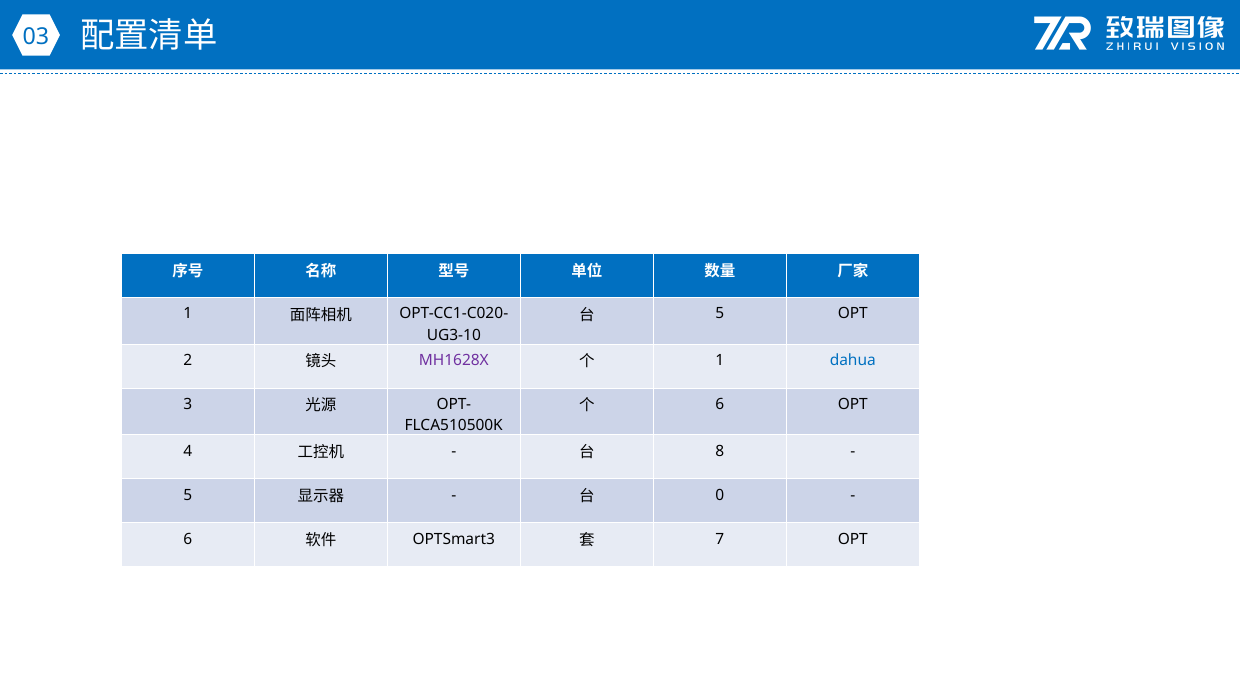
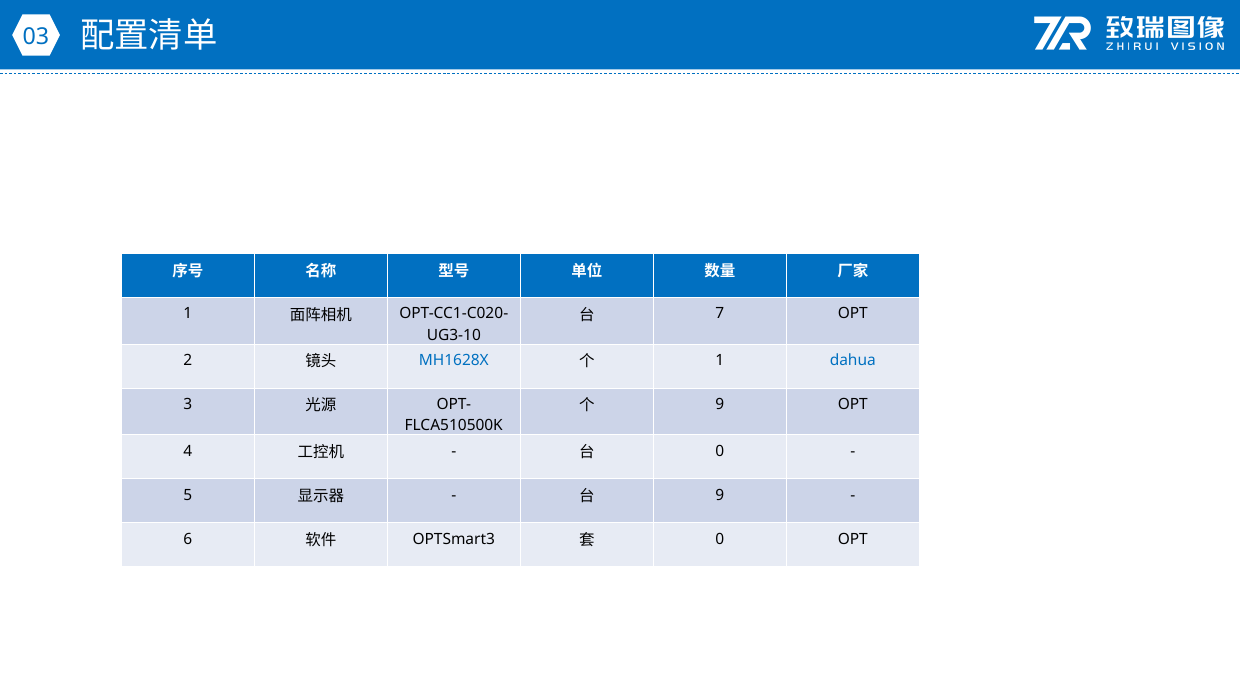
5 at (720, 314): 5 -> 7
MH1628X colour: purple -> blue
6 at (720, 404): 6 -> 9
8 at (720, 451): 8 -> 0
0 at (720, 495): 0 -> 9
7 at (720, 538): 7 -> 0
